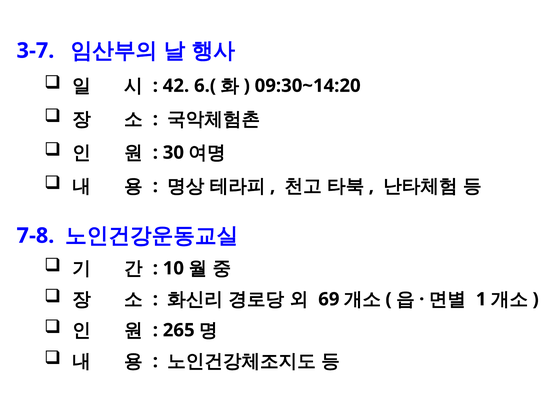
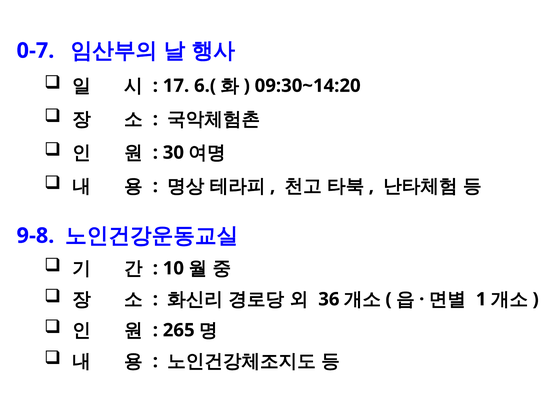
3-7: 3-7 -> 0-7
42: 42 -> 17
7-8: 7-8 -> 9-8
69: 69 -> 36
